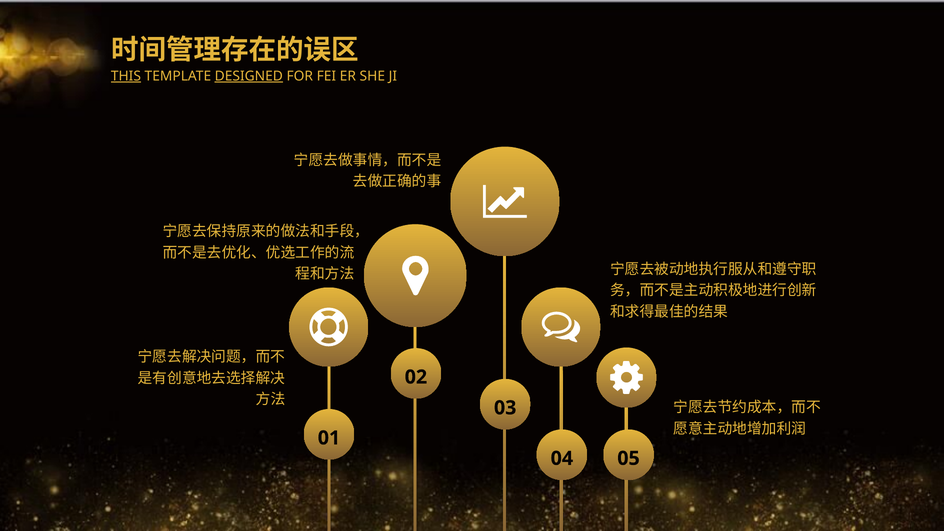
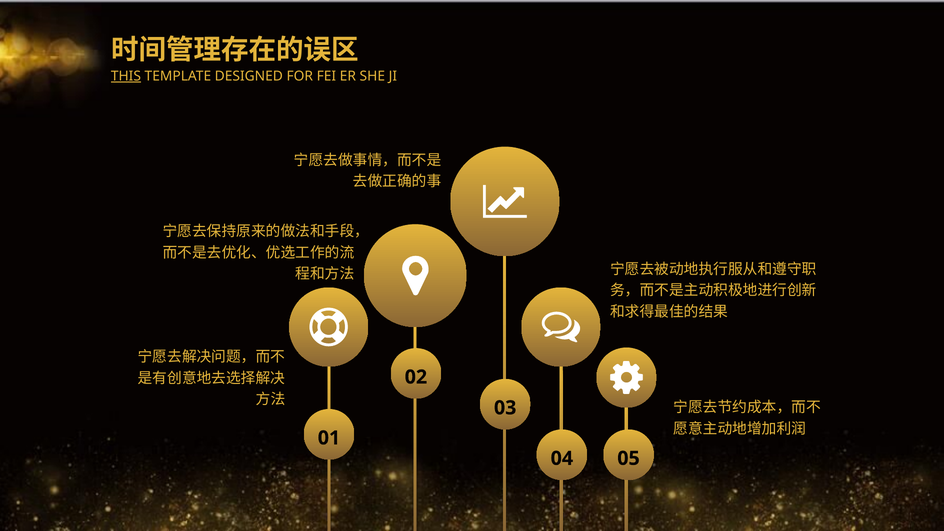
DESIGNED underline: present -> none
